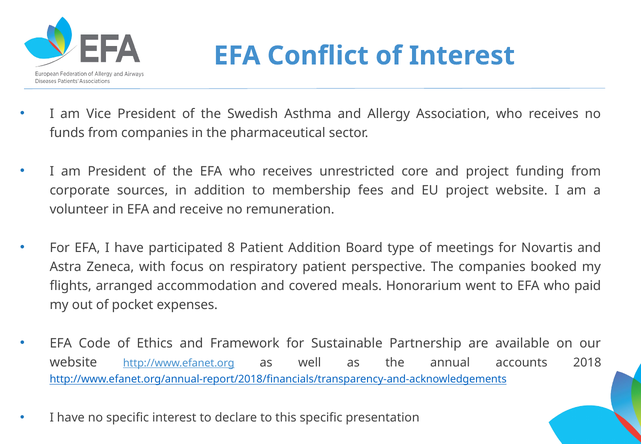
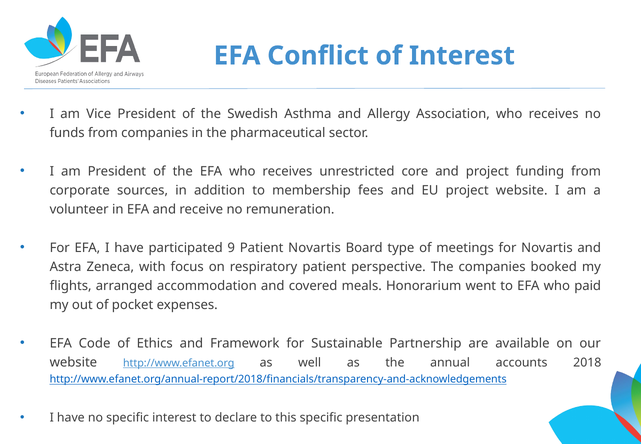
8: 8 -> 9
Patient Addition: Addition -> Novartis
